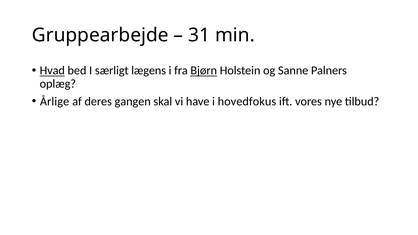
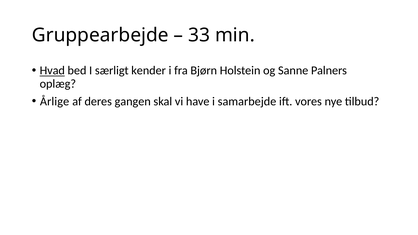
31: 31 -> 33
lægens: lægens -> kender
Bjørn underline: present -> none
hovedfokus: hovedfokus -> samarbejde
